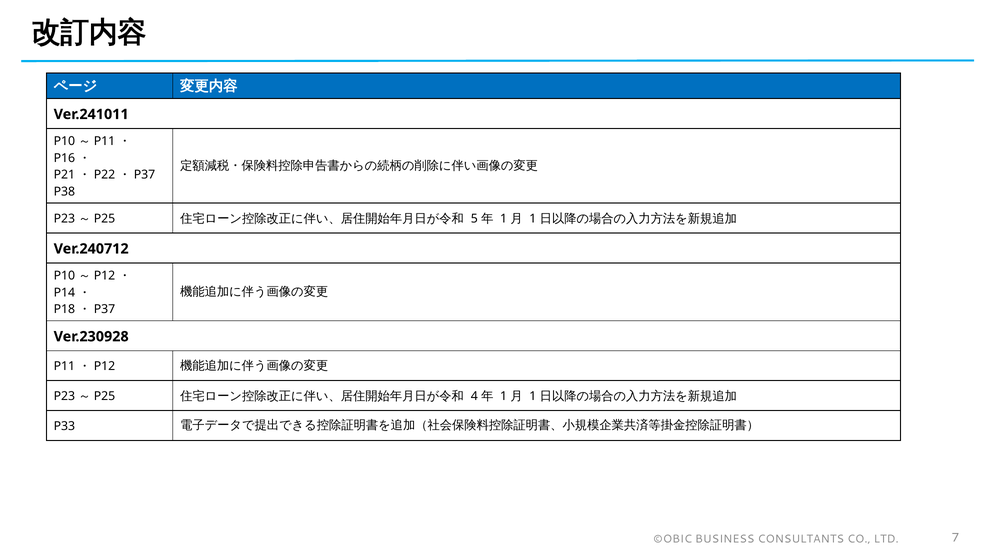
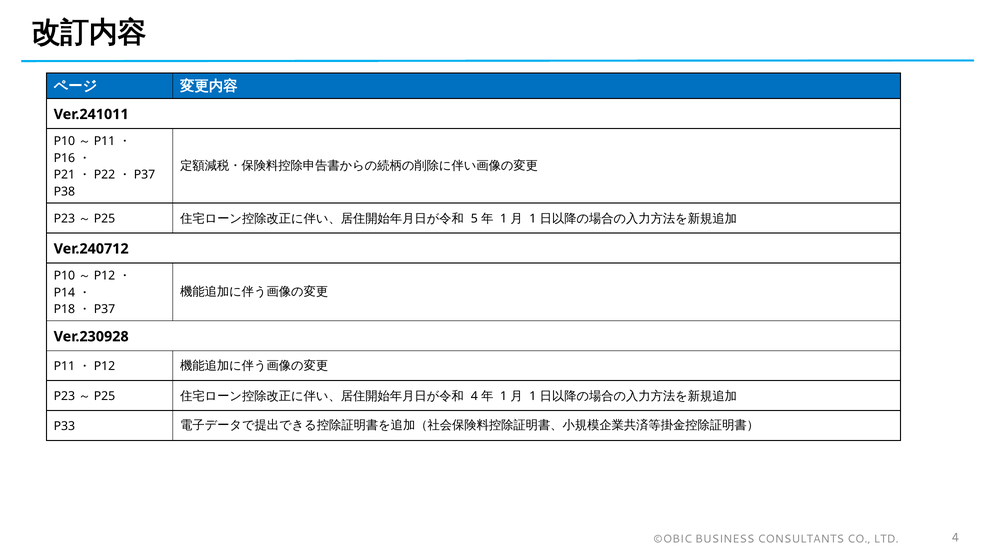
LTD 7: 7 -> 4
